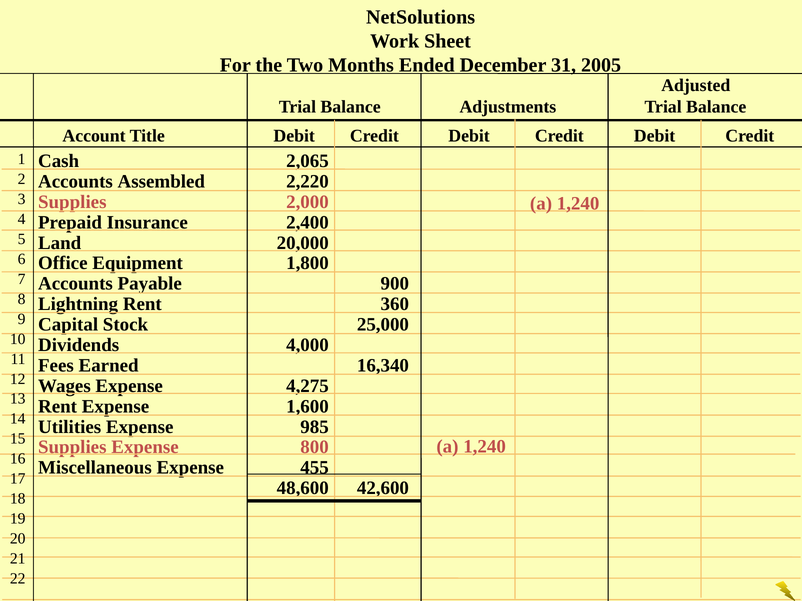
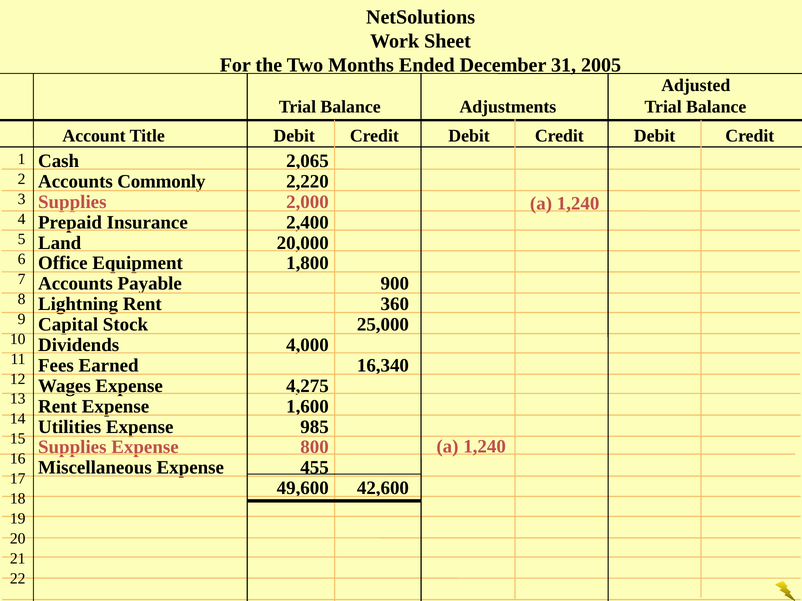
Assembled: Assembled -> Commonly
48,600: 48,600 -> 49,600
